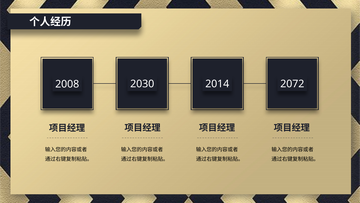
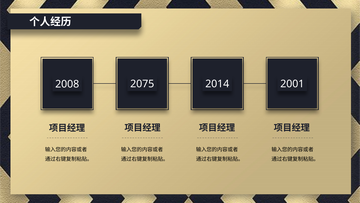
2030: 2030 -> 2075
2072: 2072 -> 2001
